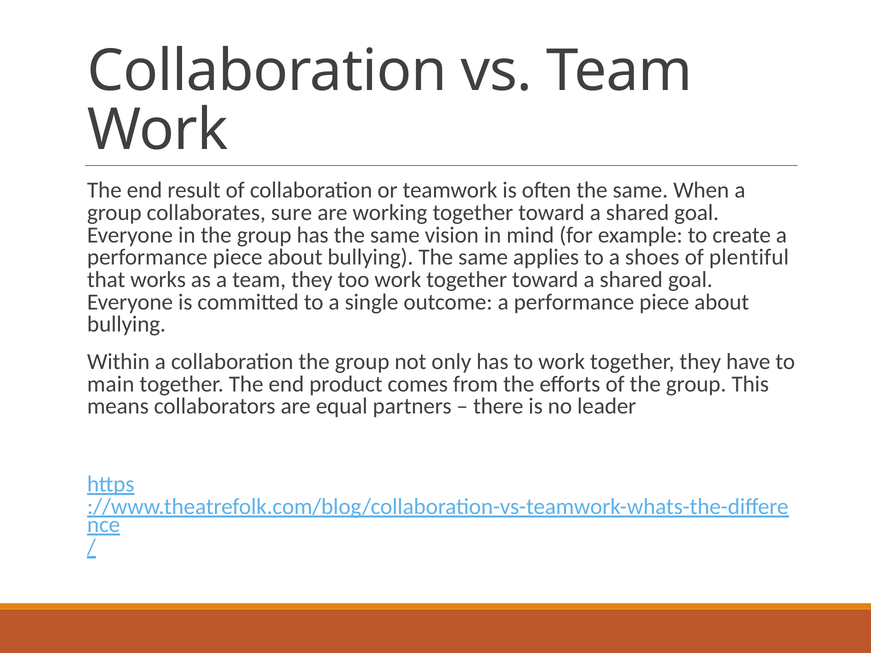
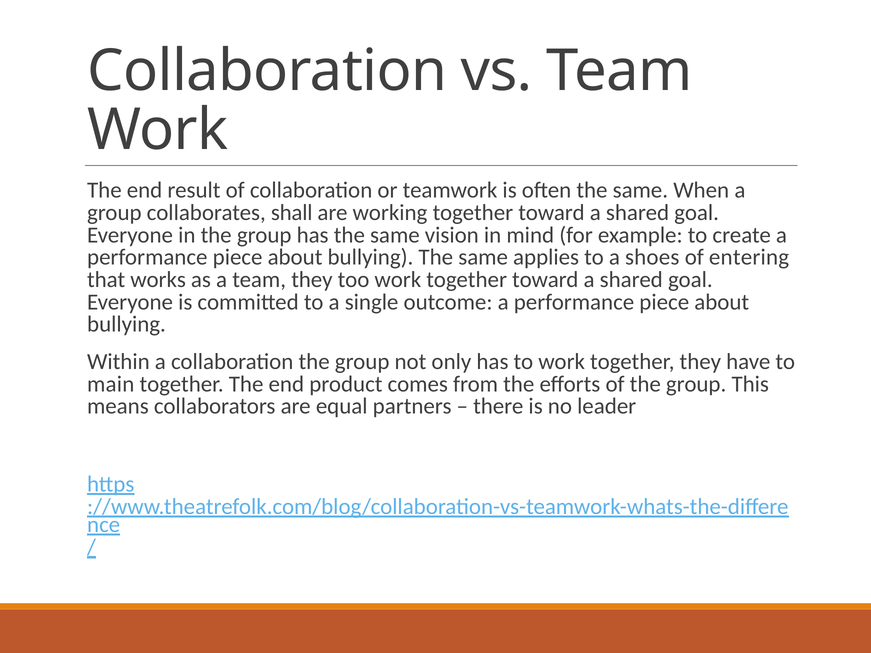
sure: sure -> shall
plentiful: plentiful -> entering
